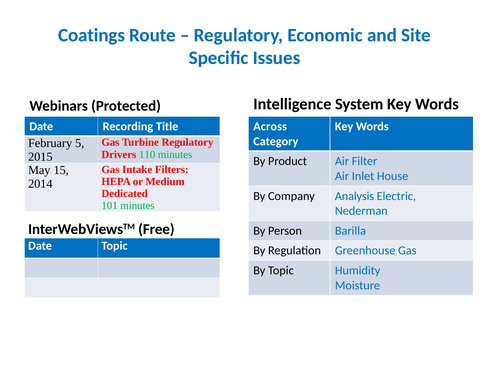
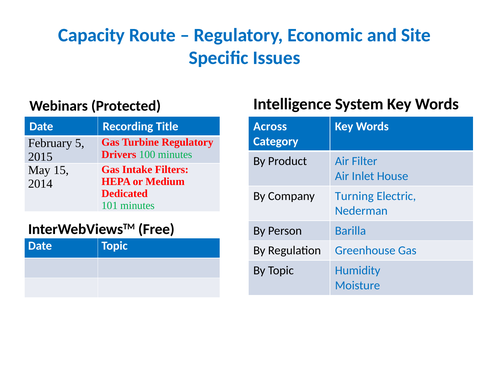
Coatings: Coatings -> Capacity
110: 110 -> 100
Analysis: Analysis -> Turning
